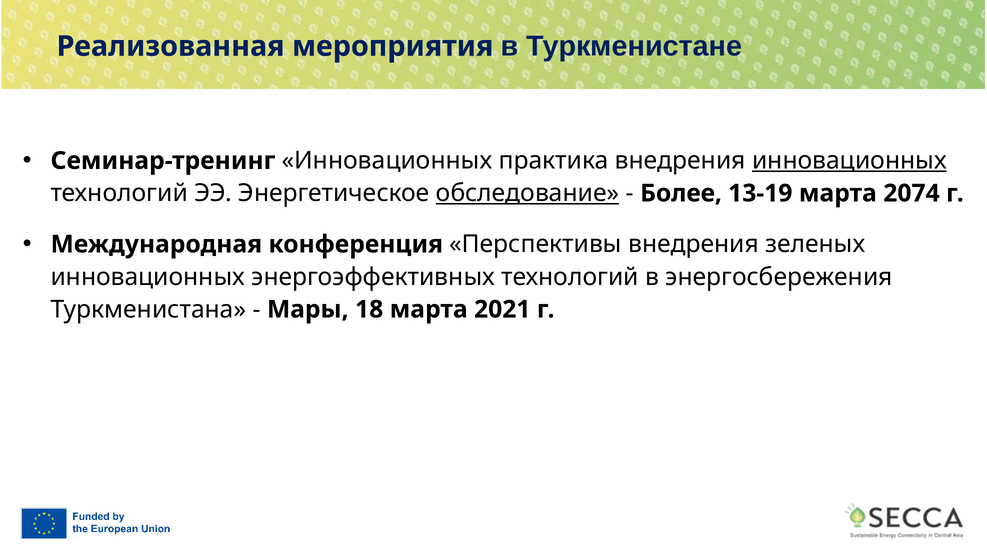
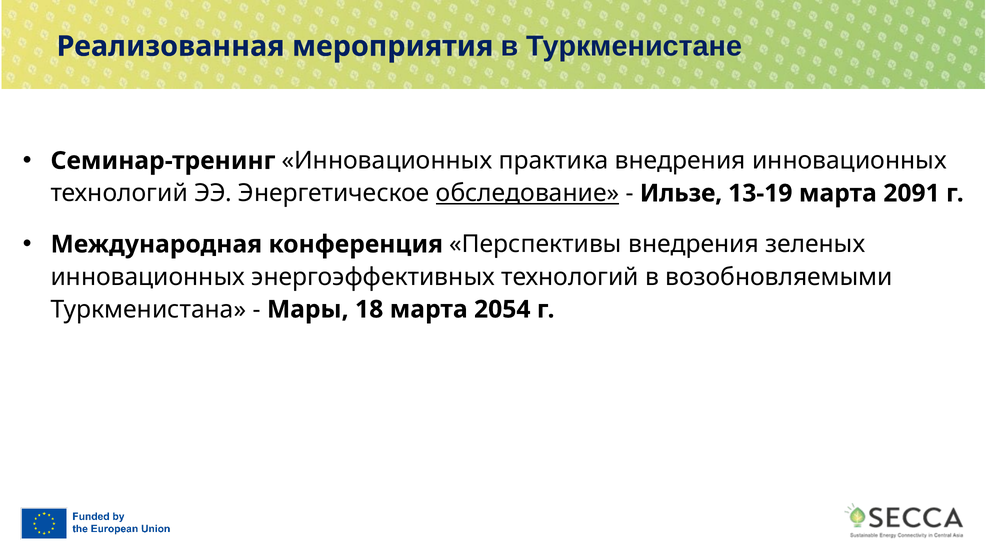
инновационных at (849, 161) underline: present -> none
Более: Более -> Ильзе
2074: 2074 -> 2091
энергосбережения: энергосбережения -> возобновляемыми
2021: 2021 -> 2054
